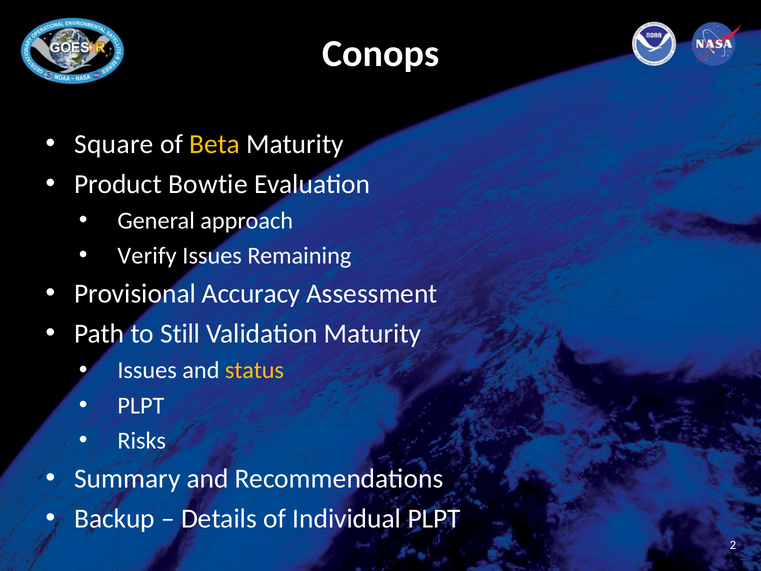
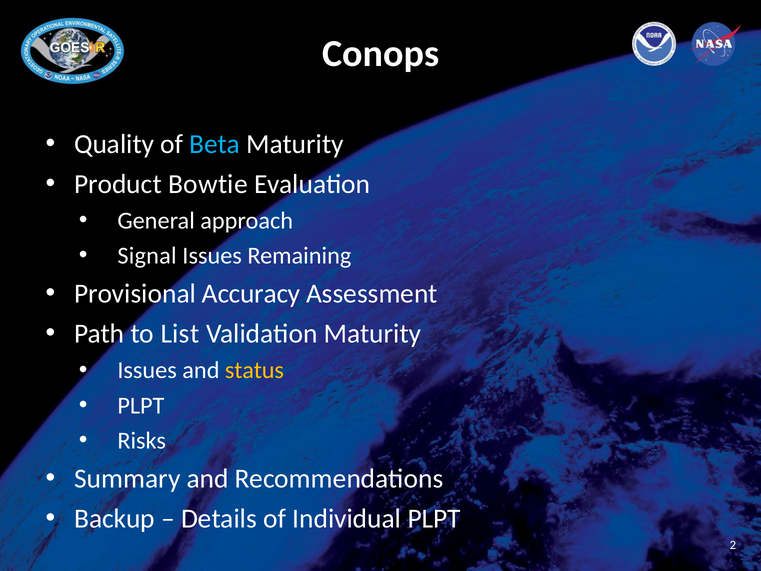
Square: Square -> Quality
Beta colour: yellow -> light blue
Verify: Verify -> Signal
Still: Still -> List
